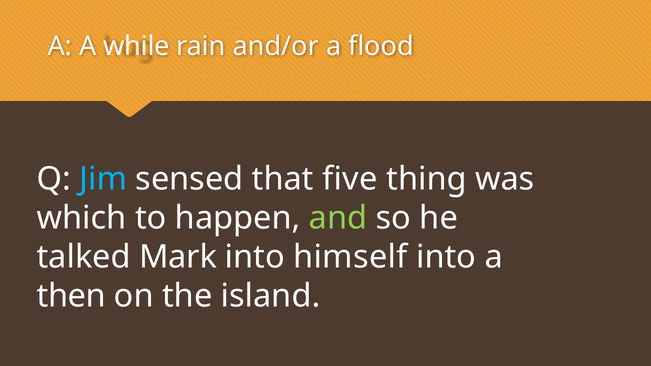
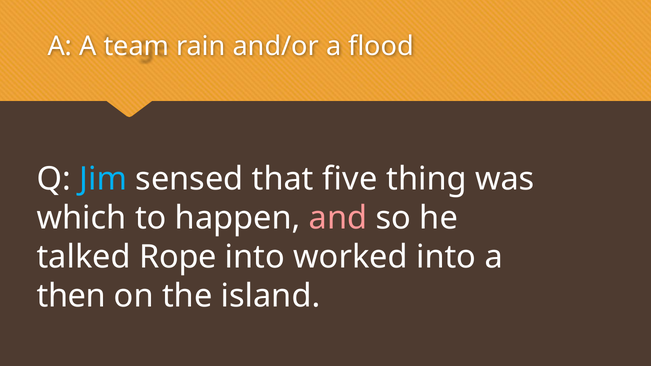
while: while -> team
and colour: light green -> pink
Mark: Mark -> Rope
himself: himself -> worked
